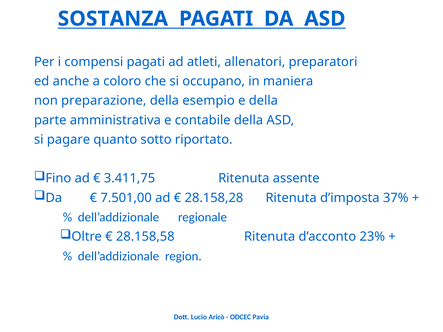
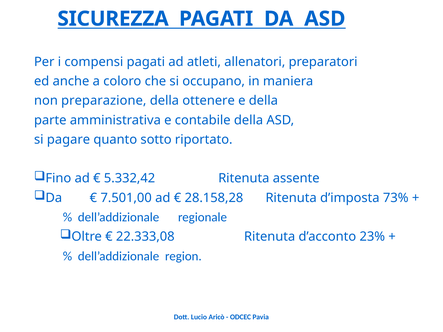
SOSTANZA: SOSTANZA -> SICUREZZA
esempio: esempio -> ottenere
3.411,75: 3.411,75 -> 5.332,42
37%: 37% -> 73%
28.158,58: 28.158,58 -> 22.333,08
